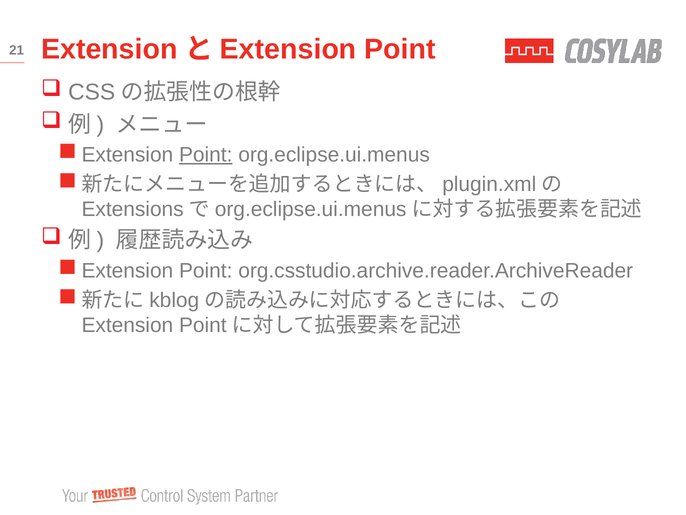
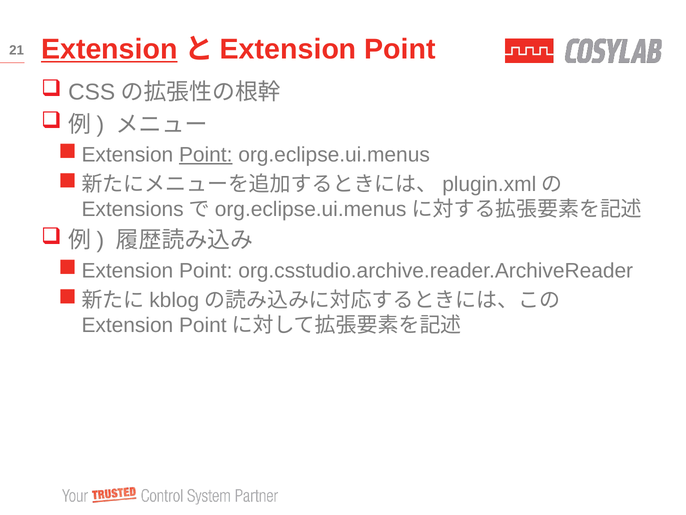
Extension at (109, 50) underline: none -> present
